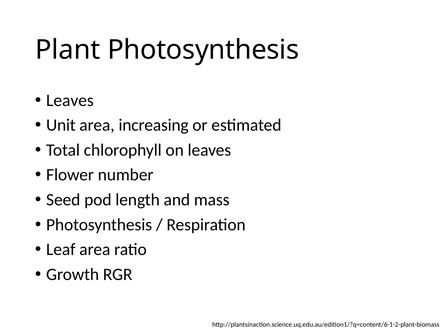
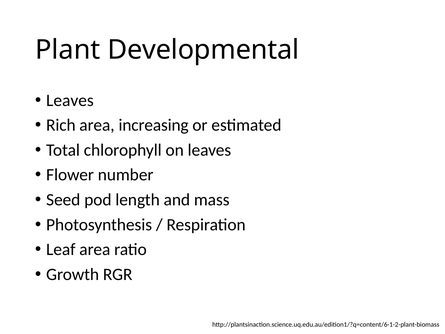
Plant Photosynthesis: Photosynthesis -> Developmental
Unit: Unit -> Rich
